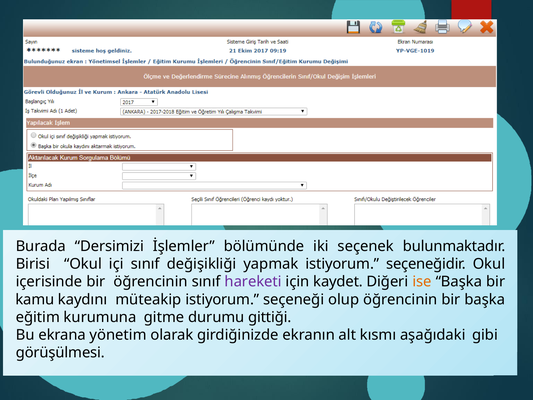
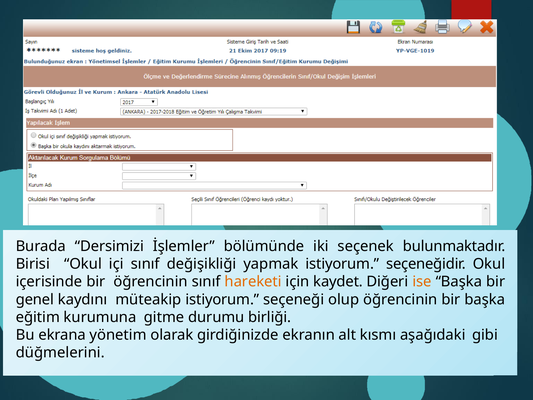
hareketi colour: purple -> orange
kamu: kamu -> genel
gittiği: gittiği -> birliği
görüşülmesi: görüşülmesi -> düğmelerini
